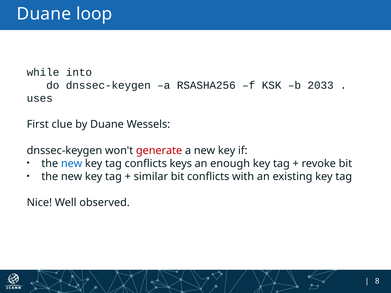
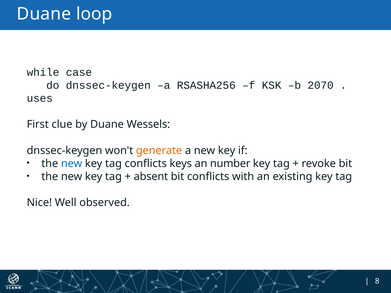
into: into -> case
2033: 2033 -> 2070
generate colour: red -> orange
enough: enough -> number
similar: similar -> absent
